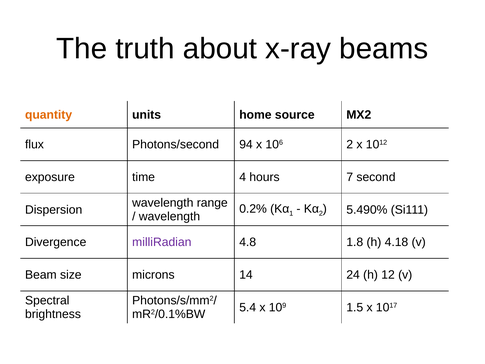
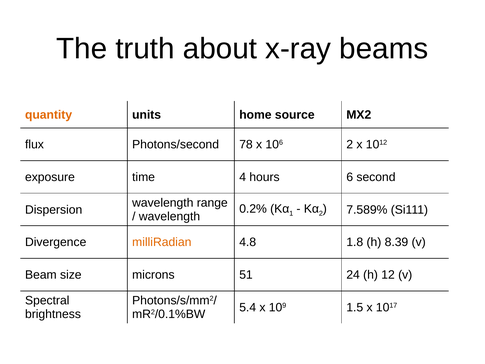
94: 94 -> 78
7: 7 -> 6
5.490%: 5.490% -> 7.589%
milliRadian colour: purple -> orange
4.18: 4.18 -> 8.39
14: 14 -> 51
